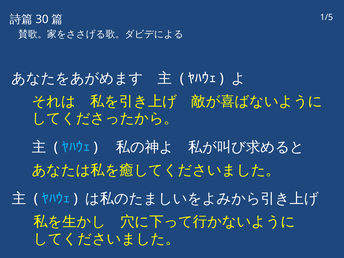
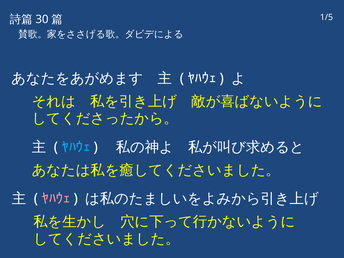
ﾔﾊｳｪ at (56, 199) colour: light blue -> pink
